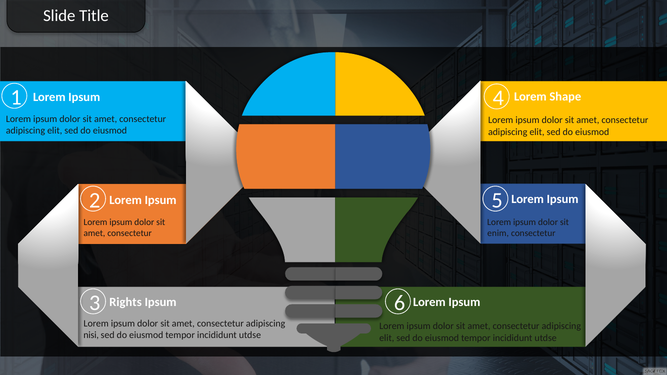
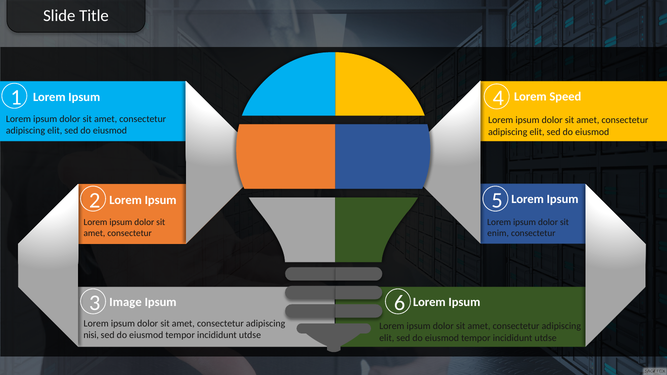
Shape: Shape -> Speed
Rights: Rights -> Image
